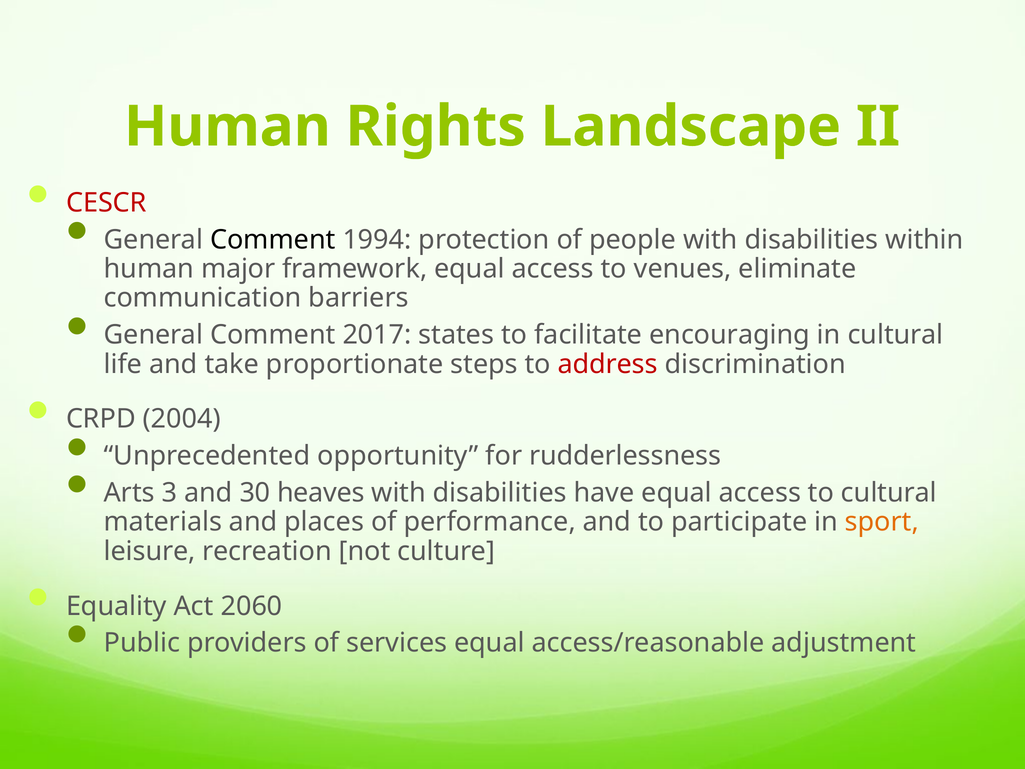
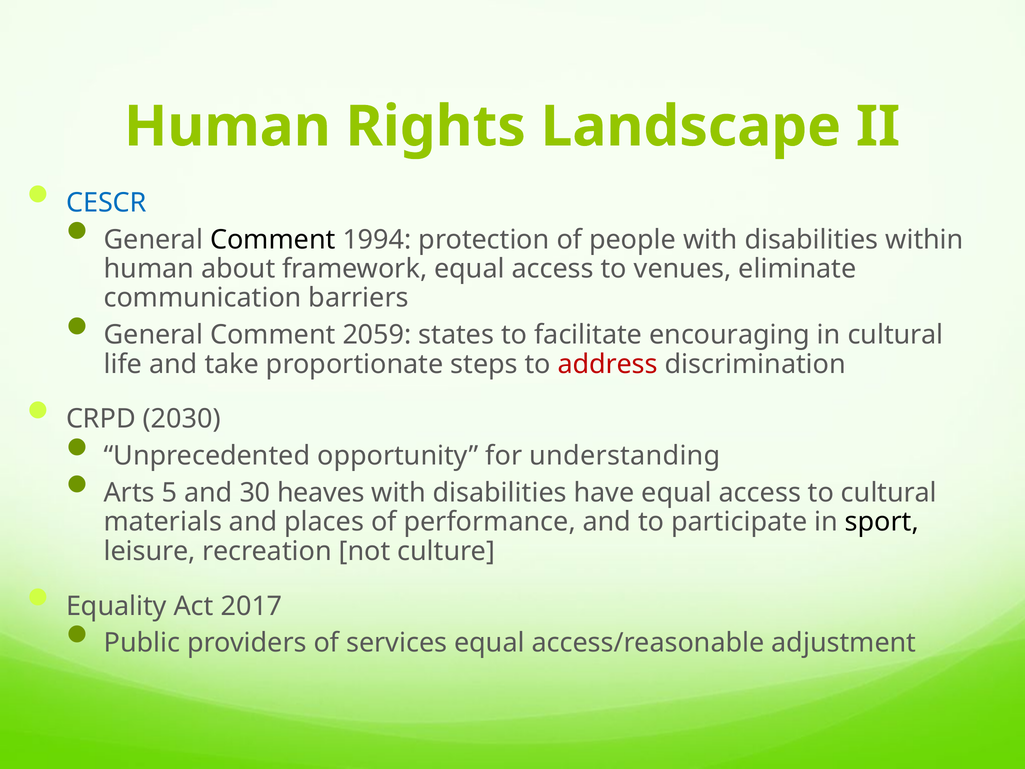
CESCR colour: red -> blue
major: major -> about
2017: 2017 -> 2059
2004: 2004 -> 2030
rudderlessness: rudderlessness -> understanding
3: 3 -> 5
sport colour: orange -> black
2060: 2060 -> 2017
